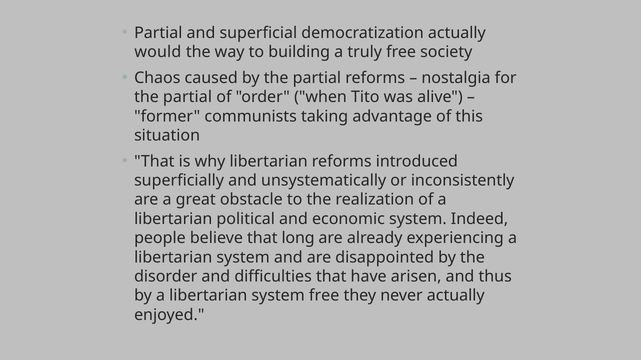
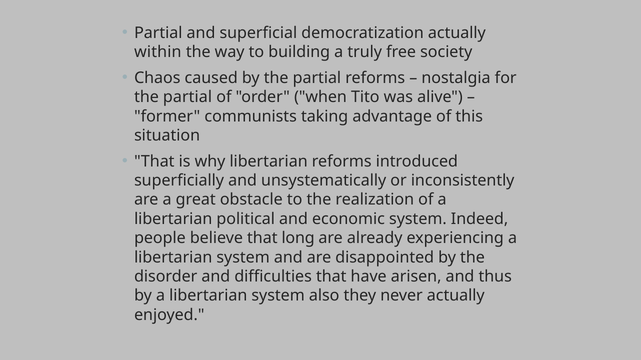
would: would -> within
system free: free -> also
